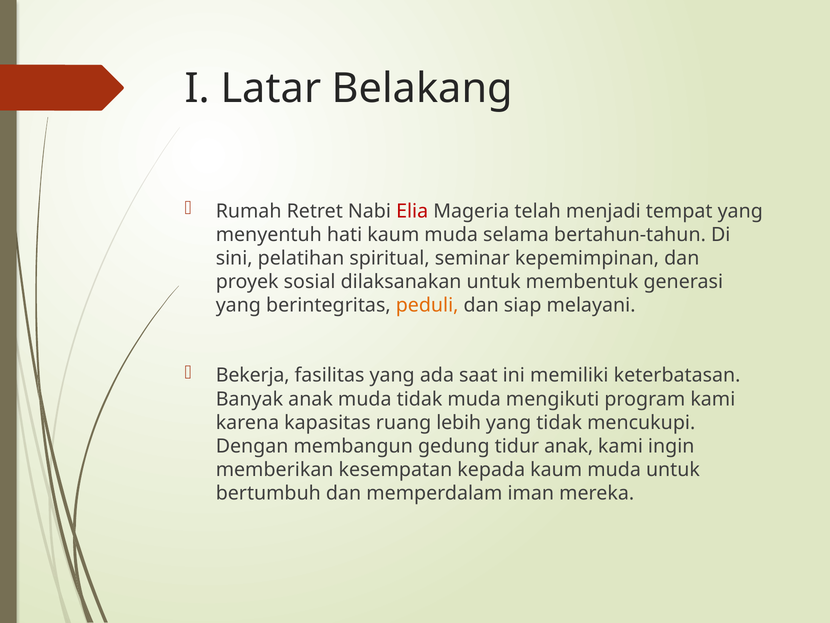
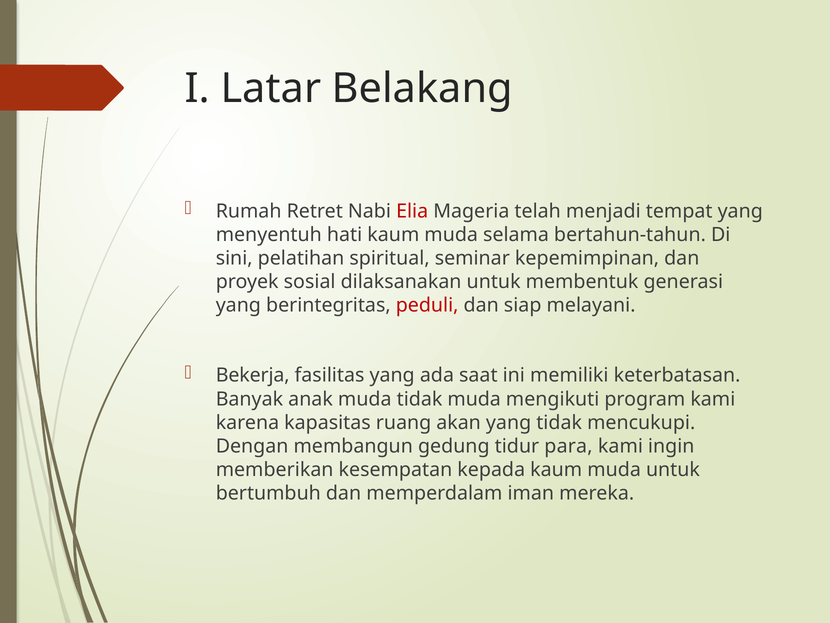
peduli colour: orange -> red
lebih: lebih -> akan
tidur anak: anak -> para
